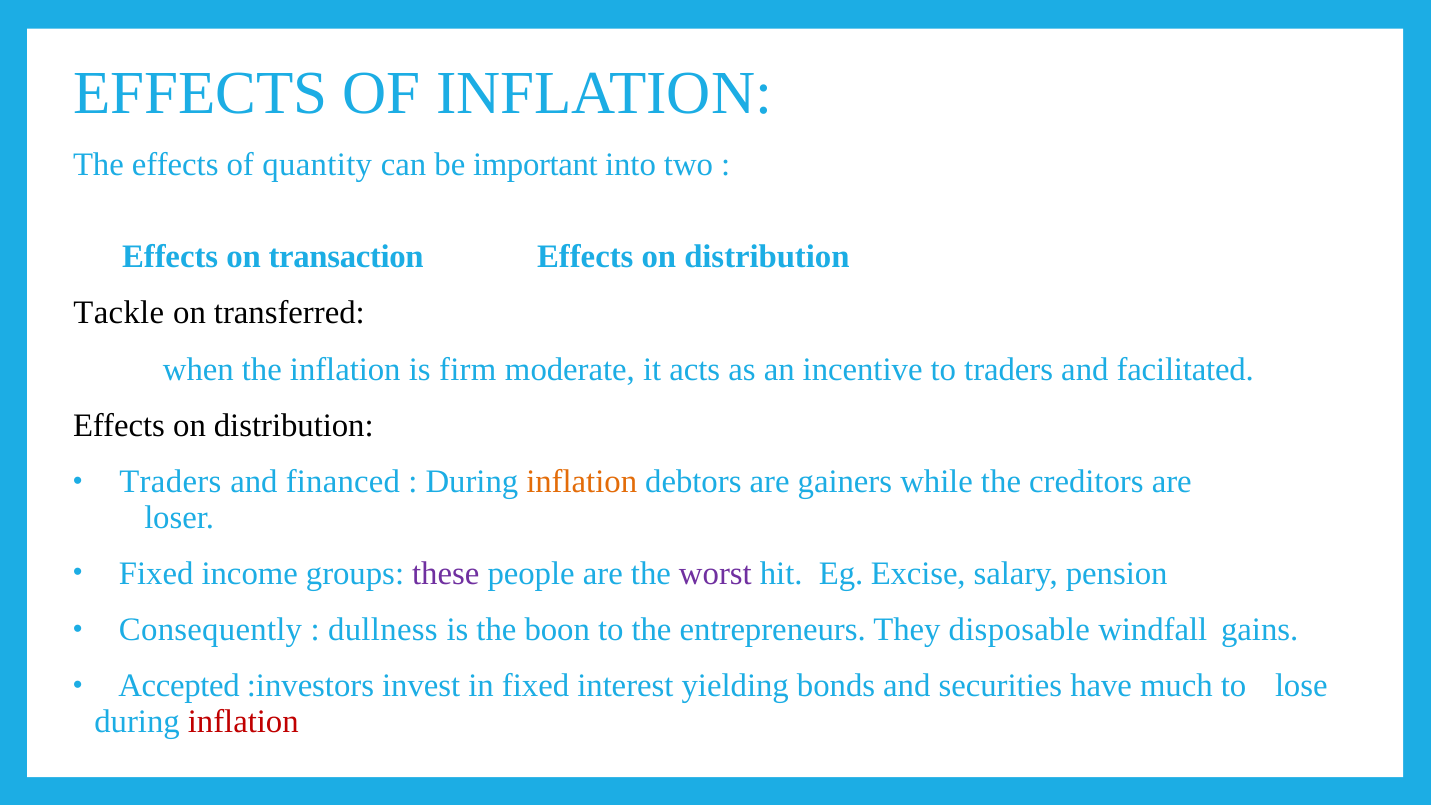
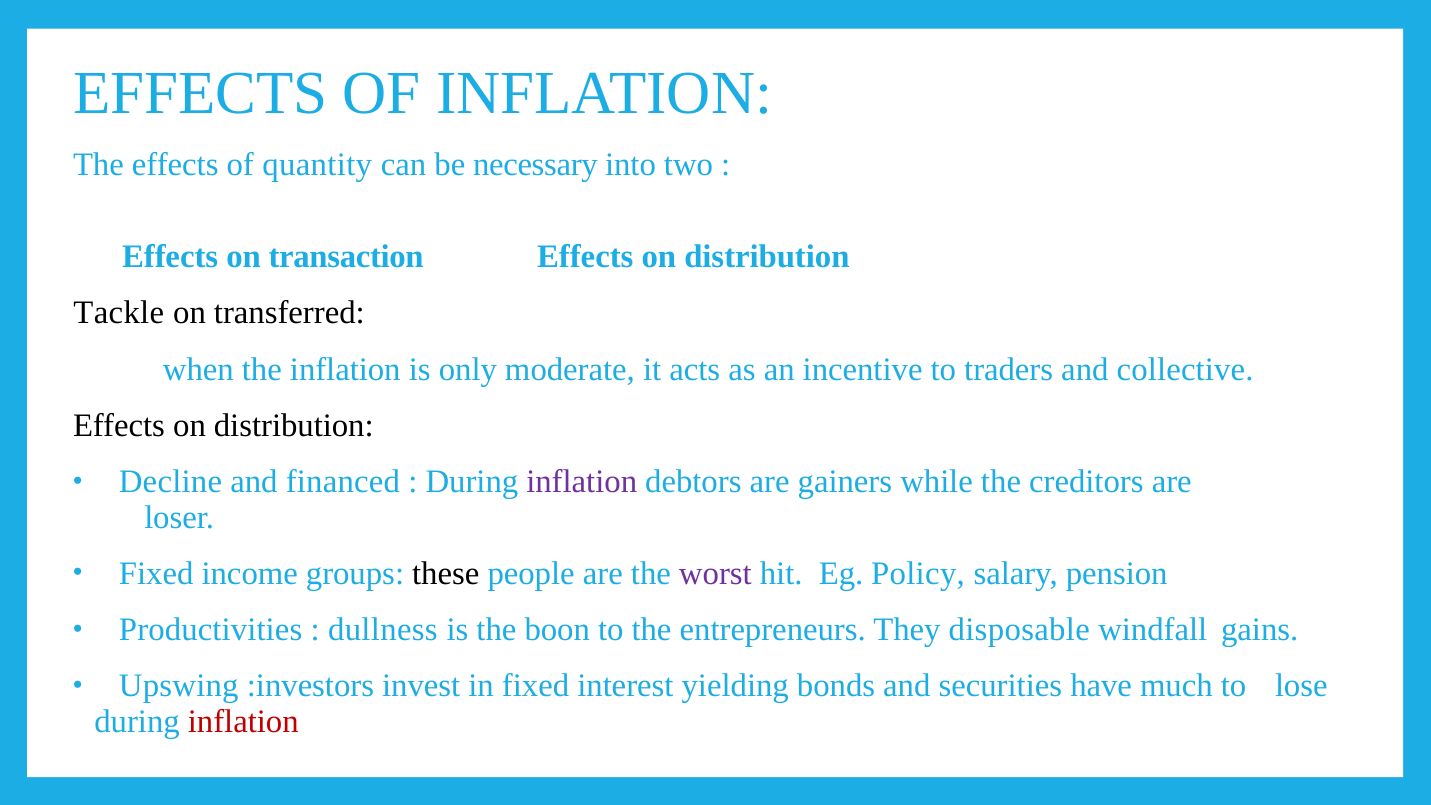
important: important -> necessary
firm: firm -> only
facilitated: facilitated -> collective
Traders at (170, 482): Traders -> Decline
inflation at (582, 482) colour: orange -> purple
these colour: purple -> black
Excise: Excise -> Policy
Consequently: Consequently -> Productivities
Accepted: Accepted -> Upswing
